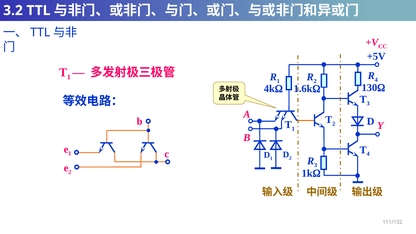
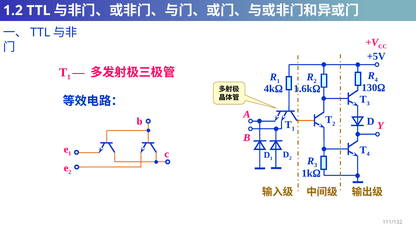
3.2: 3.2 -> 1.2
